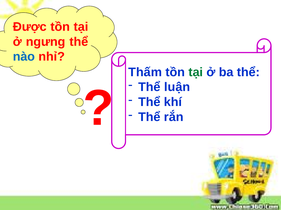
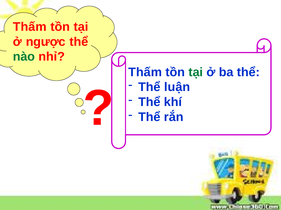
Được at (30, 27): Được -> Thấm
ngưng: ngưng -> ngược
nào colour: blue -> green
